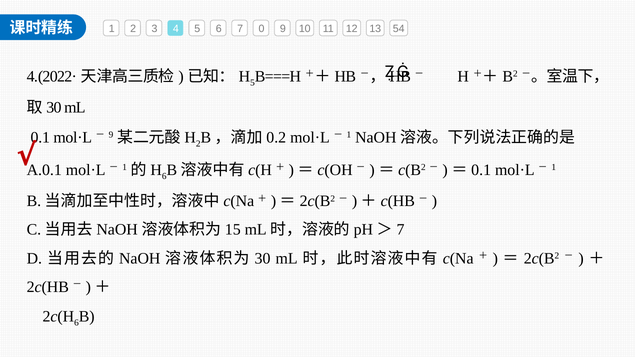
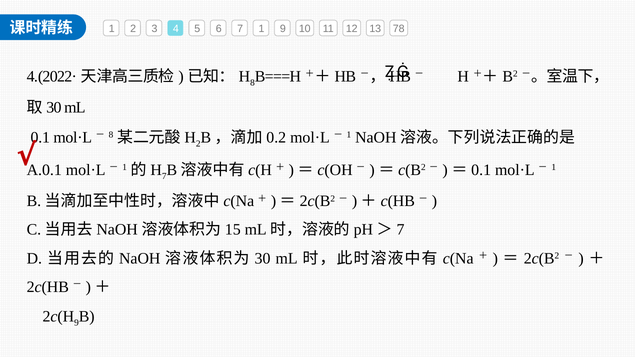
7 0: 0 -> 1
54: 54 -> 78
5 at (252, 83): 5 -> 8
9 at (111, 135): 9 -> 8
6 at (164, 176): 6 -> 7
6 at (76, 323): 6 -> 9
